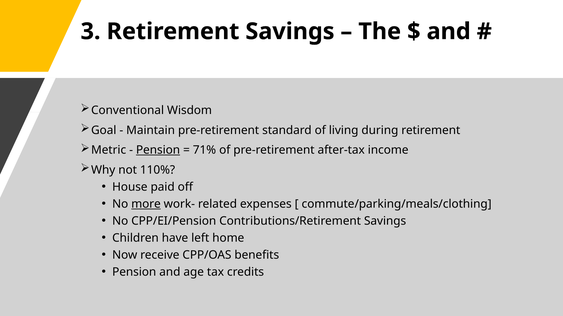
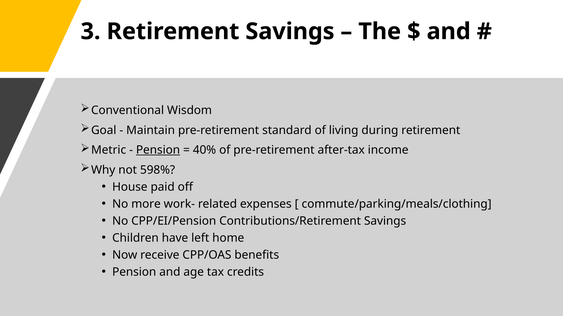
71%: 71% -> 40%
110%: 110% -> 598%
more underline: present -> none
